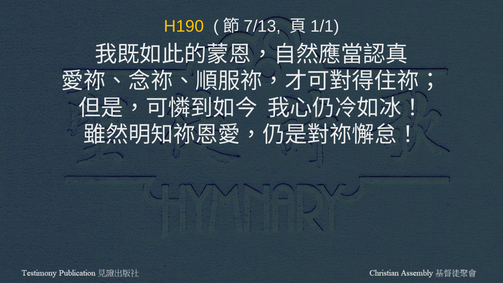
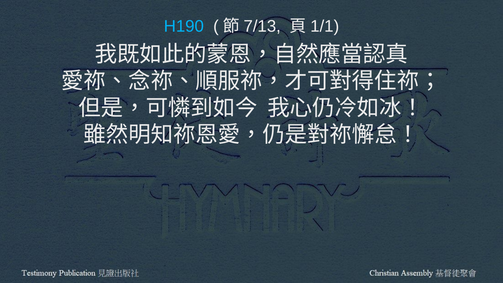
H190 colour: yellow -> light blue
